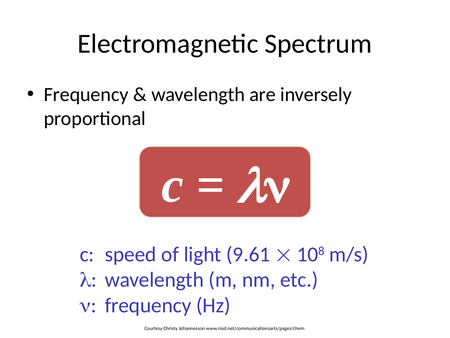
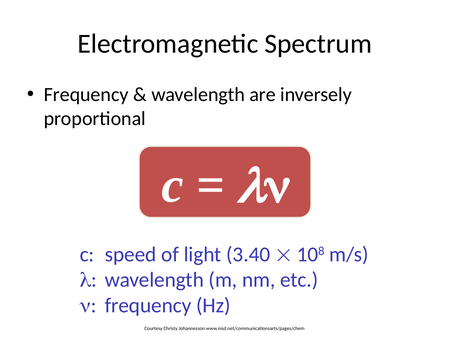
9.61: 9.61 -> 3.40
